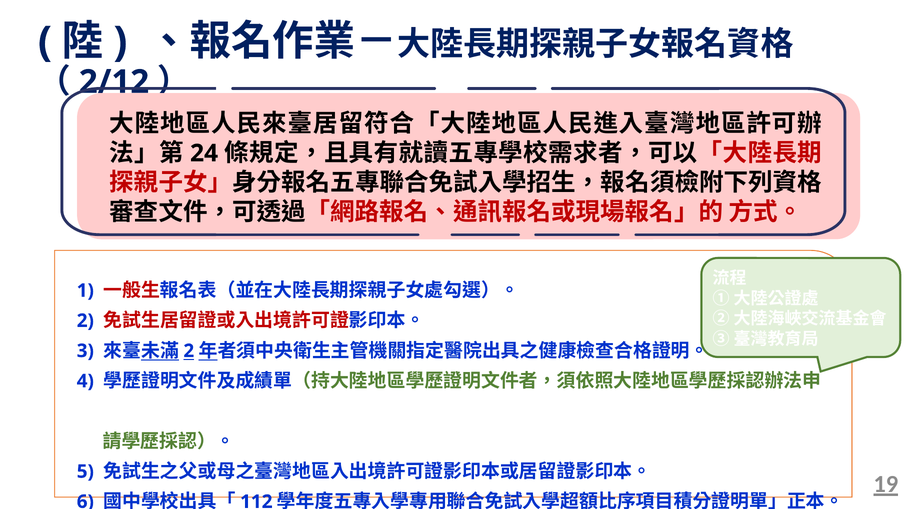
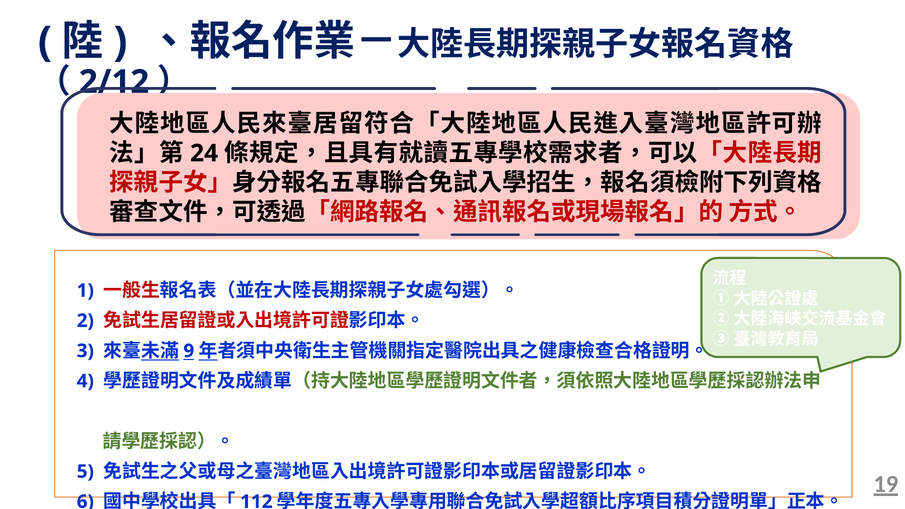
2 at (189, 351): 2 -> 9
